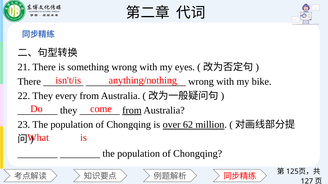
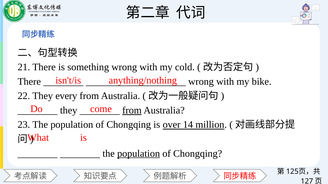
eyes: eyes -> cold
62: 62 -> 14
population at (139, 154) underline: none -> present
